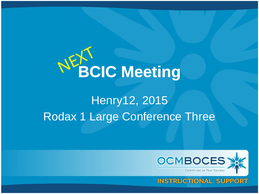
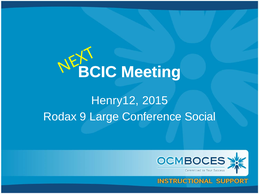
1: 1 -> 9
Three: Three -> Social
